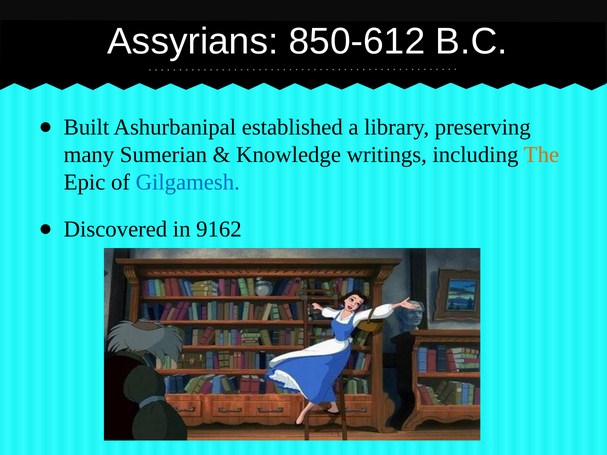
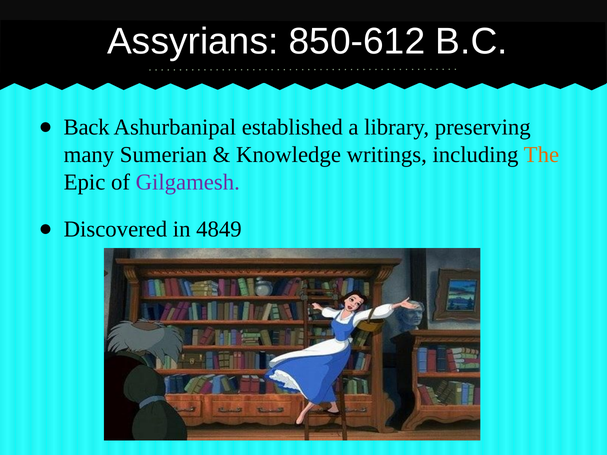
Built: Built -> Back
Gilgamesh colour: blue -> purple
9162: 9162 -> 4849
